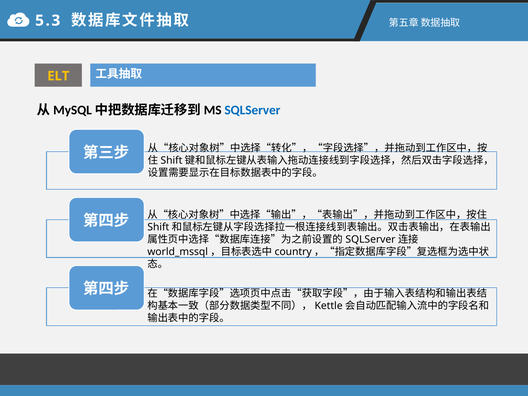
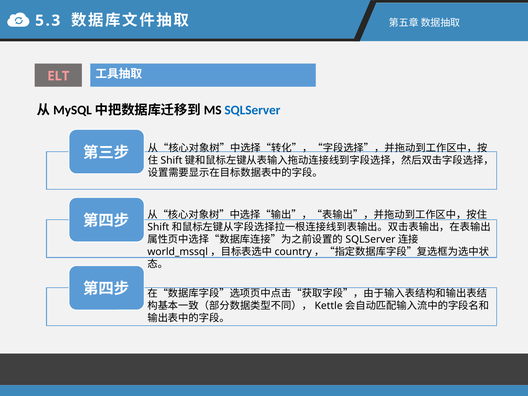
ELT colour: yellow -> pink
